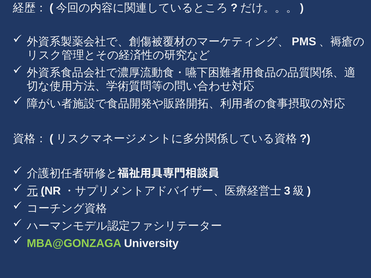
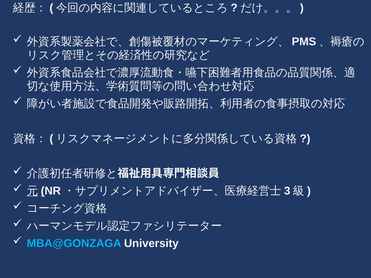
MBA@GONZAGA colour: light green -> light blue
